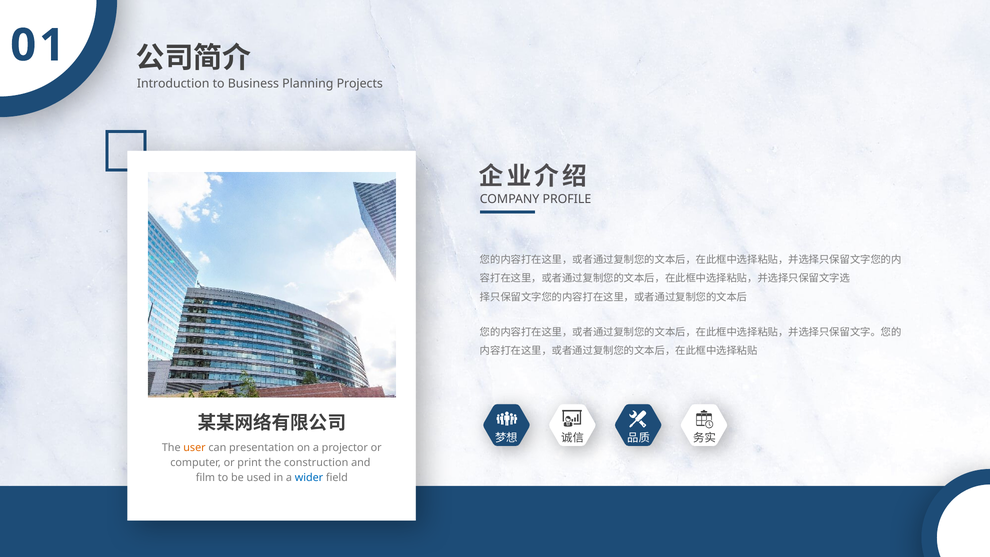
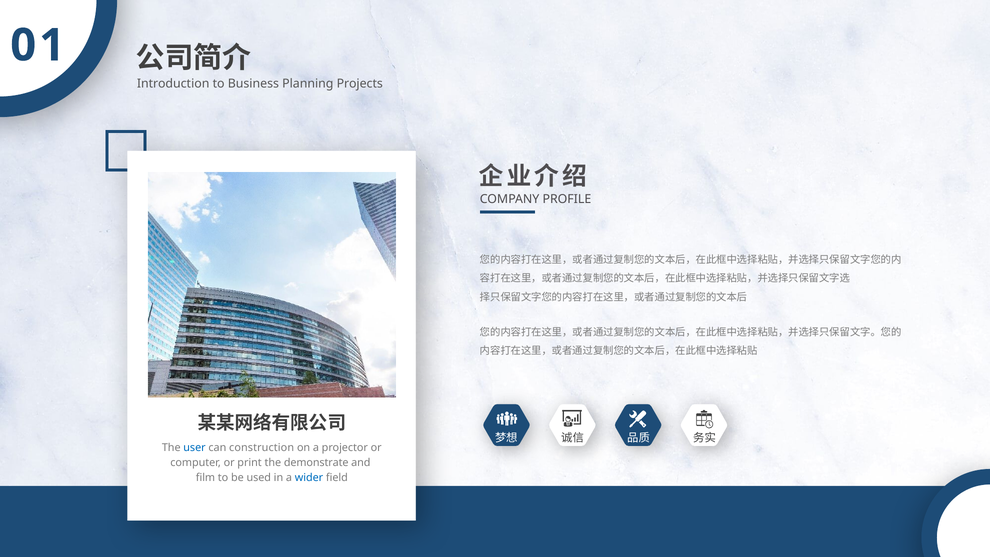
user colour: orange -> blue
presentation: presentation -> construction
construction: construction -> demonstrate
